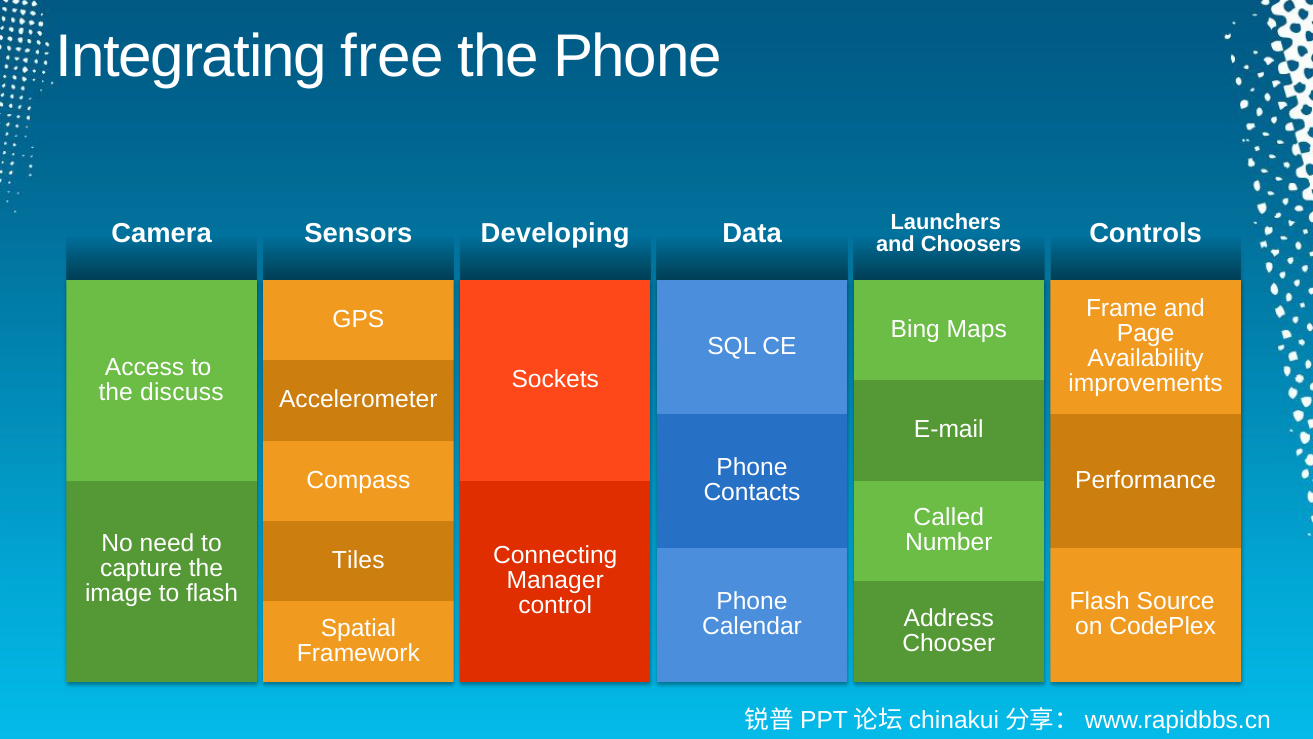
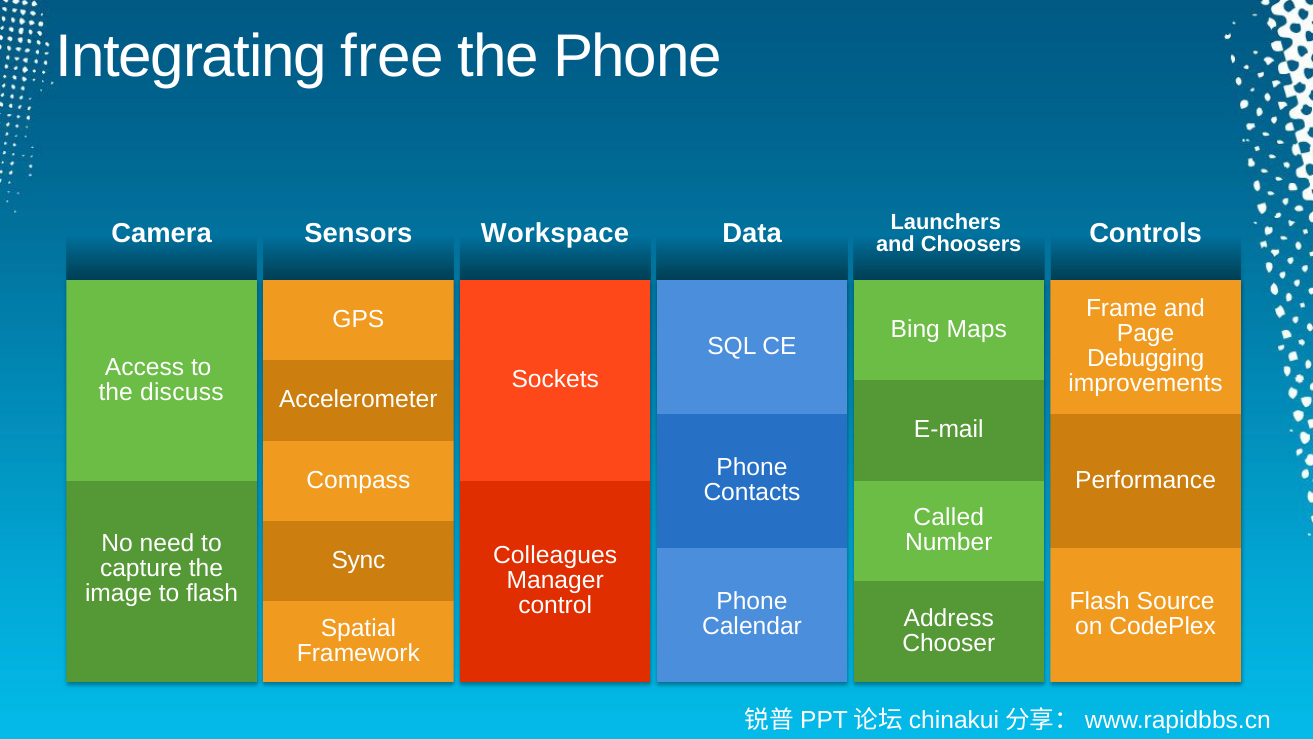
Developing: Developing -> Workspace
Availability: Availability -> Debugging
Connecting: Connecting -> Colleagues
Tiles: Tiles -> Sync
